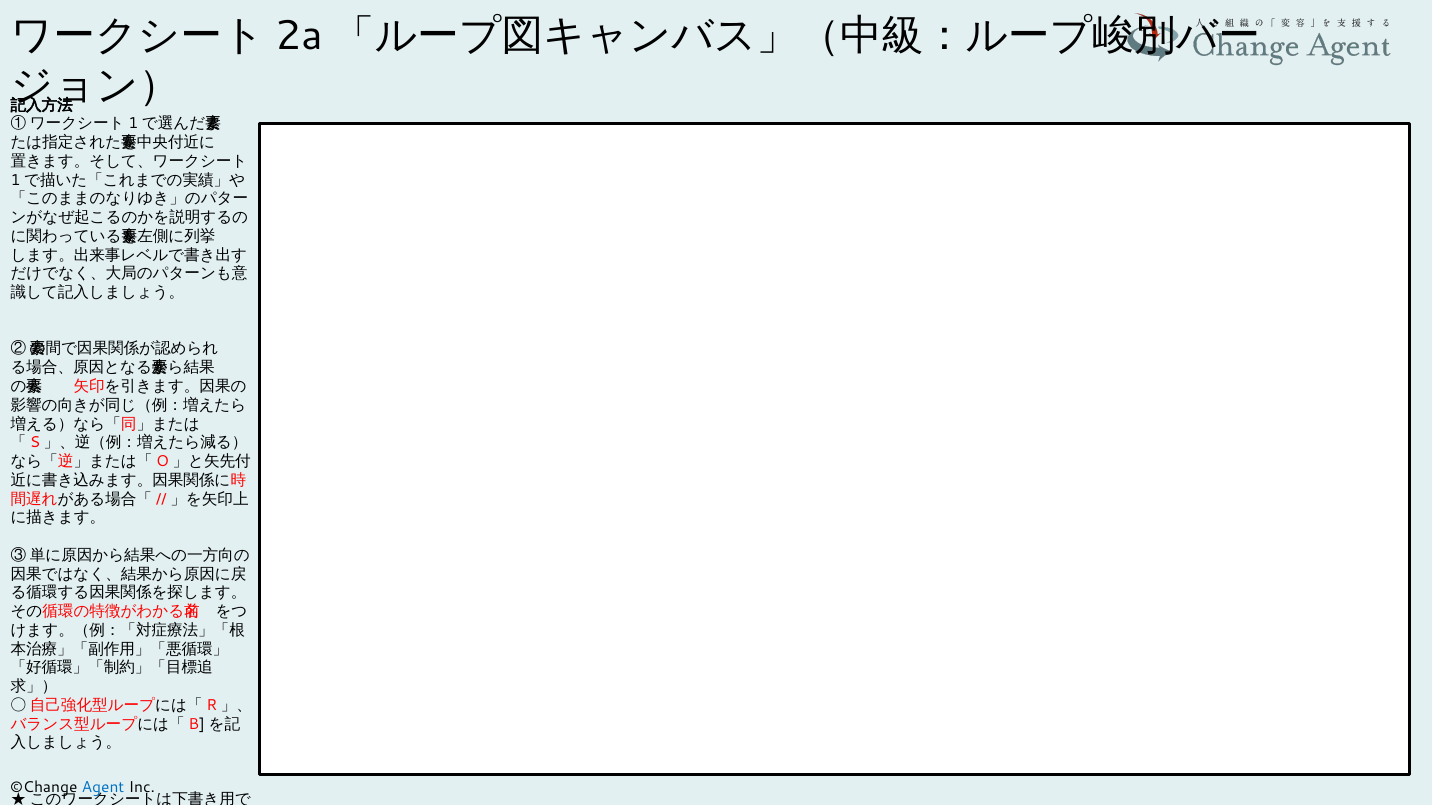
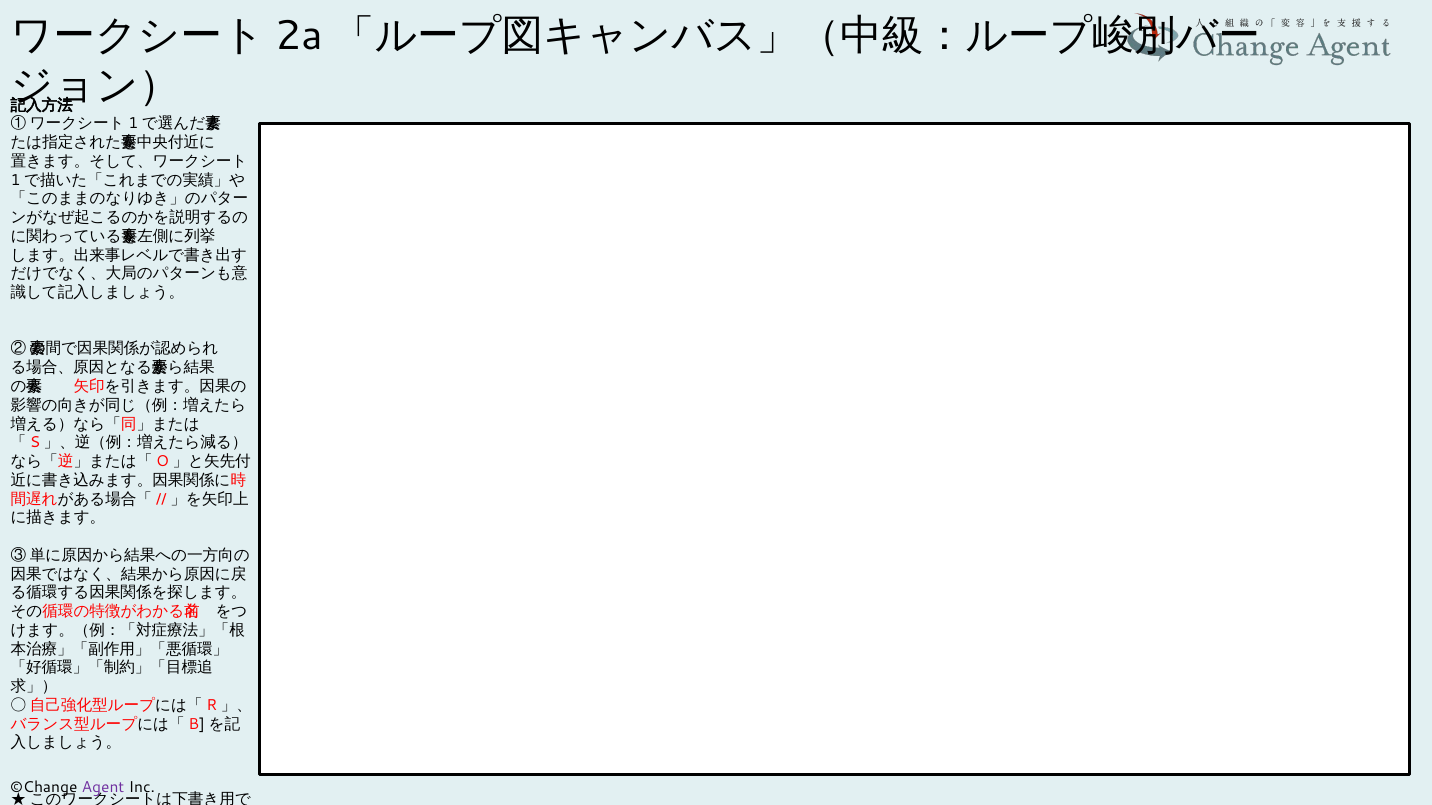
Agent colour: blue -> purple
